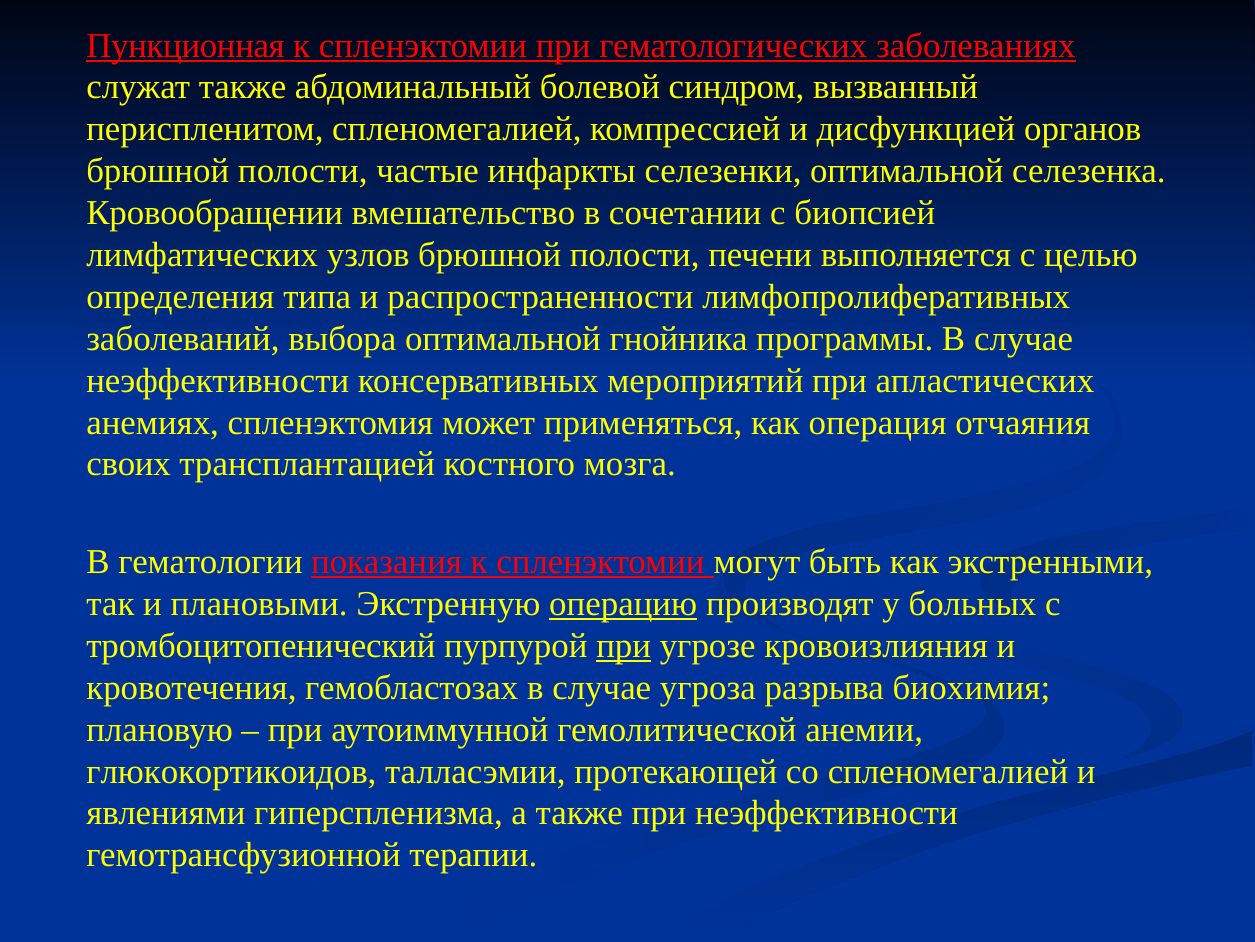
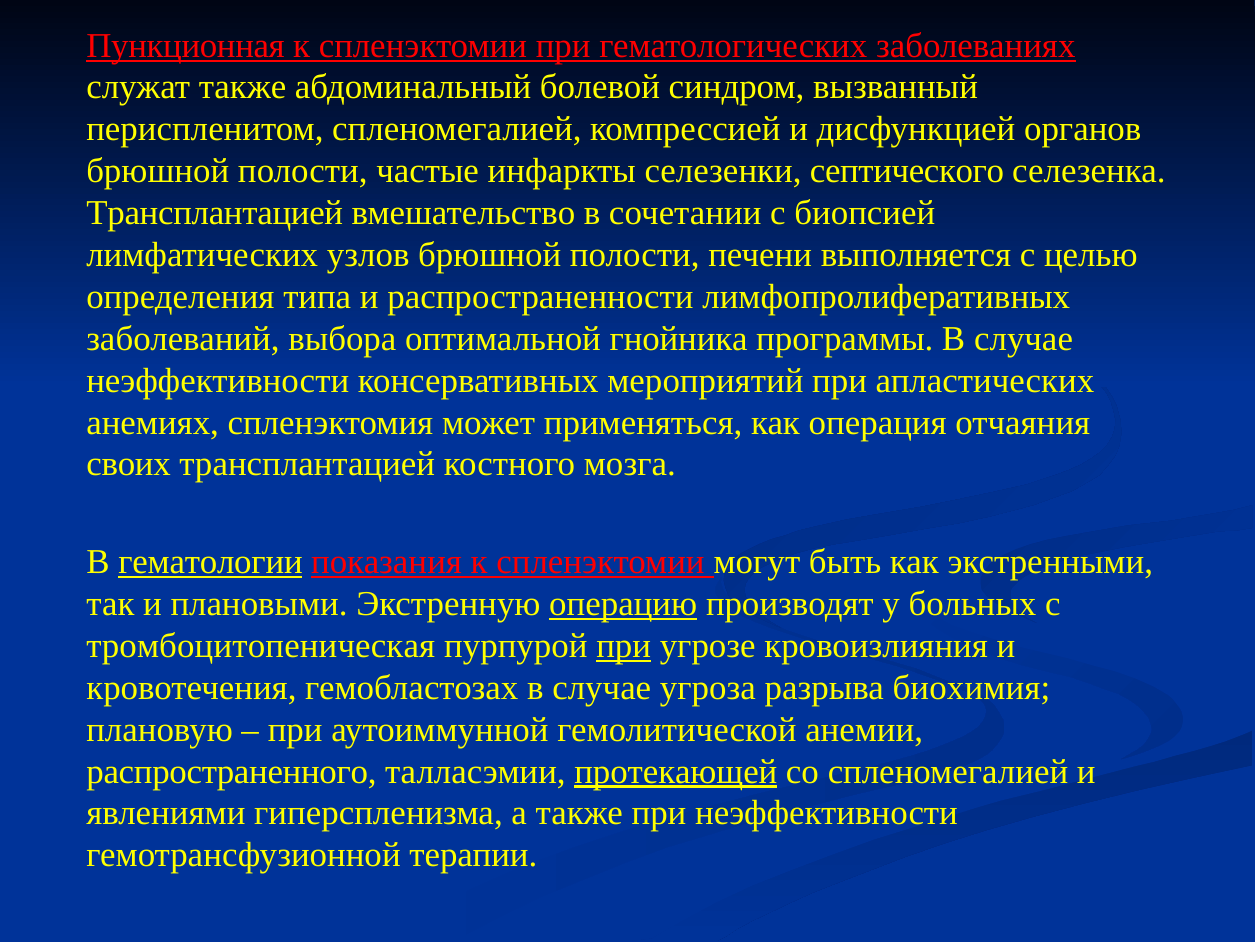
селезенки оптимальной: оптимальной -> септического
Кровообращении at (215, 213): Кровообращении -> Трансплантацией
гематологии underline: none -> present
тромбоцитопенический: тромбоцитопенический -> тромбоцитопеническая
глюкокортикоидов: глюкокортикоидов -> распространенного
протекающей underline: none -> present
